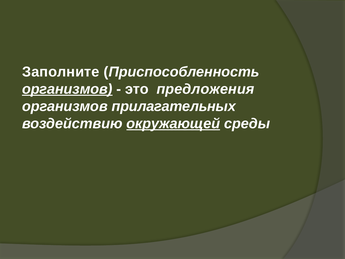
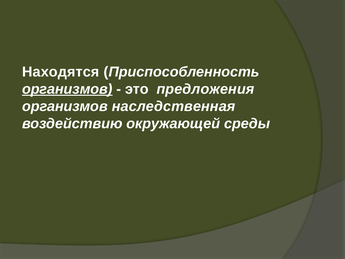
Заполните: Заполните -> Находятся
прилагательных: прилагательных -> наследственная
окружающей underline: present -> none
